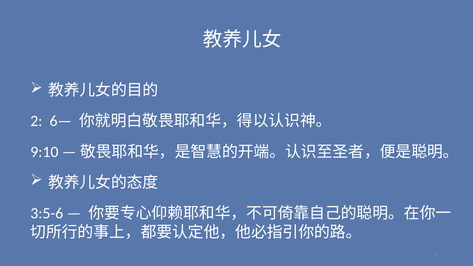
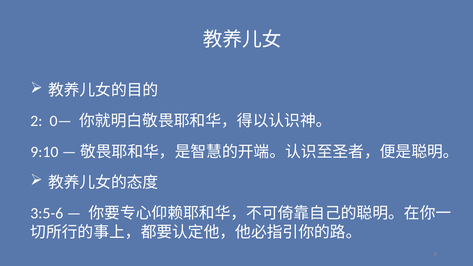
6—: 6— -> 0—
